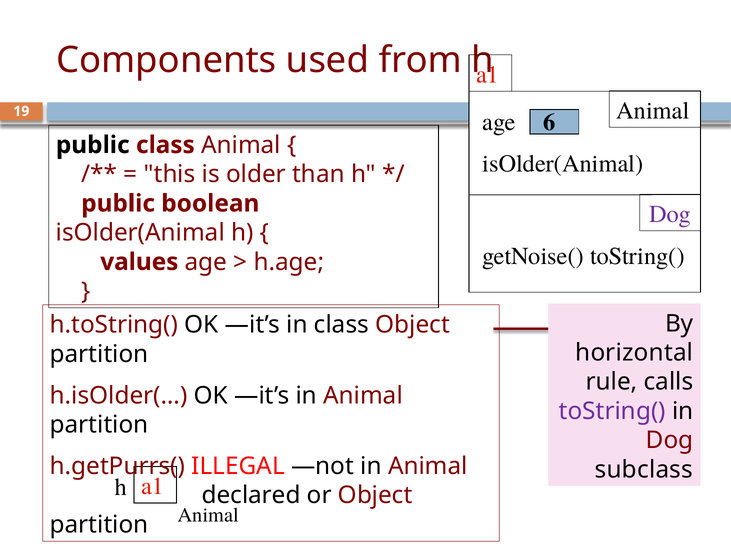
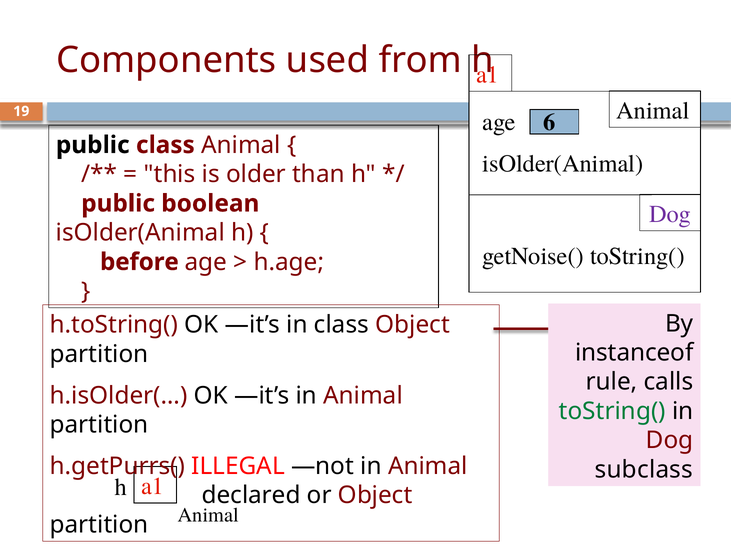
values: values -> before
horizontal: horizontal -> instanceof
toString( at (612, 411) colour: purple -> green
